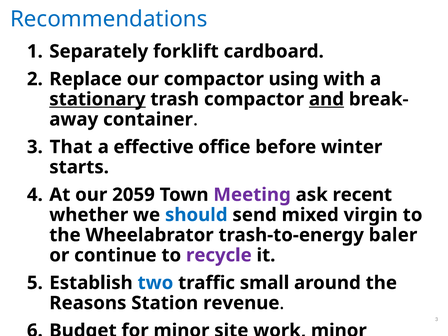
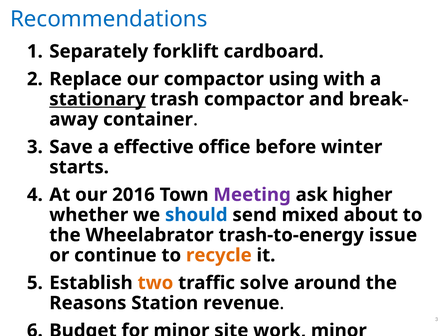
and at (326, 99) underline: present -> none
That: That -> Save
2059: 2059 -> 2016
recent: recent -> higher
virgin: virgin -> about
baler: baler -> issue
recycle colour: purple -> orange
two colour: blue -> orange
small: small -> solve
